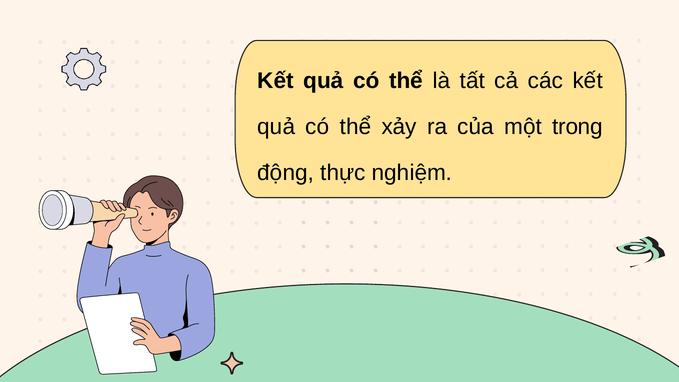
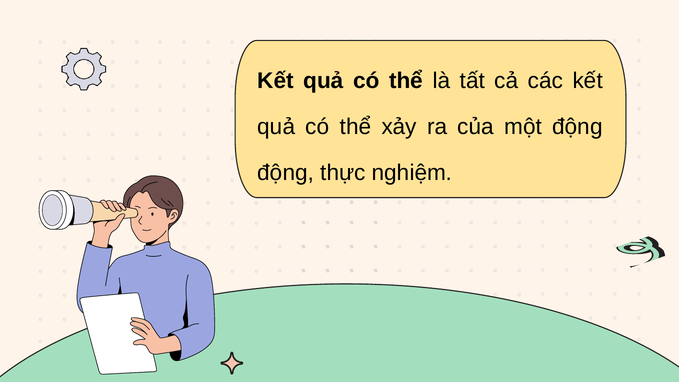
một trong: trong -> động
